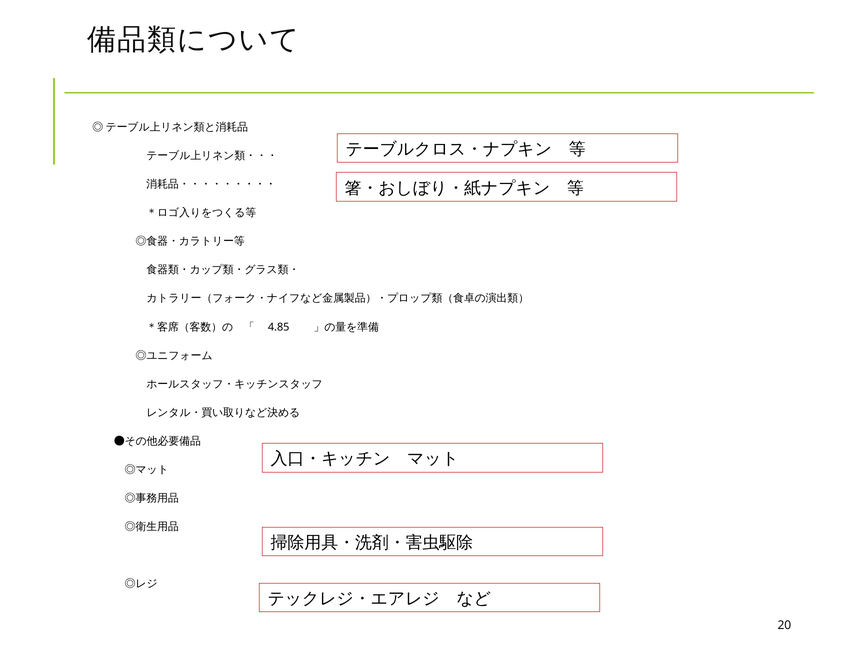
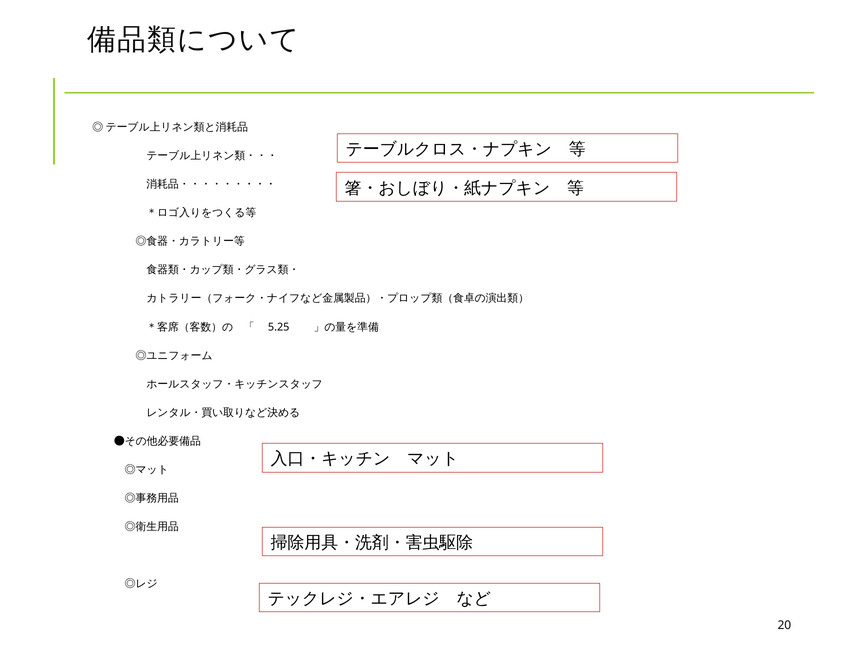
4.85: 4.85 -> 5.25
